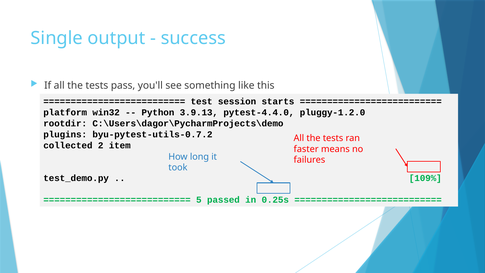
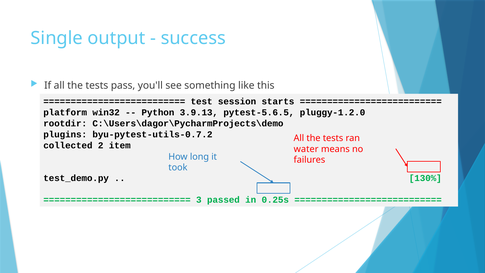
pytest-4.4.0: pytest-4.4.0 -> pytest-5.6.5
faster: faster -> water
109%: 109% -> 130%
5: 5 -> 3
